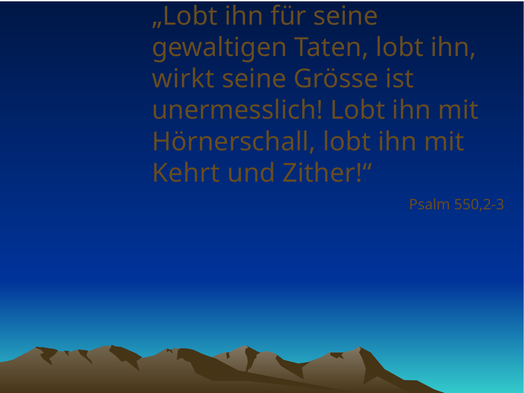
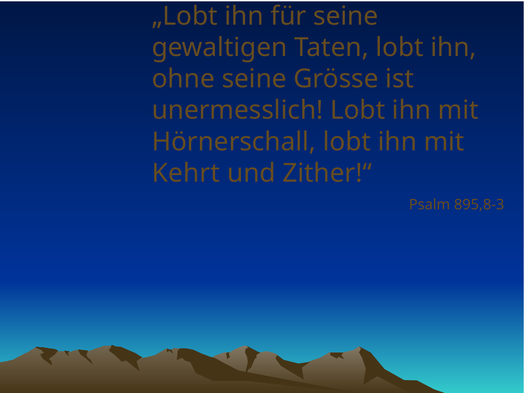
wirkt: wirkt -> ohne
550,2-3: 550,2-3 -> 895,8-3
